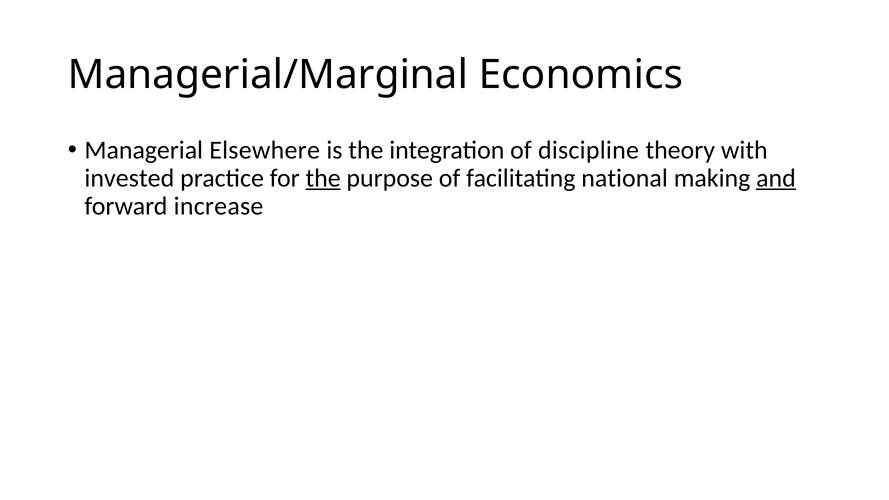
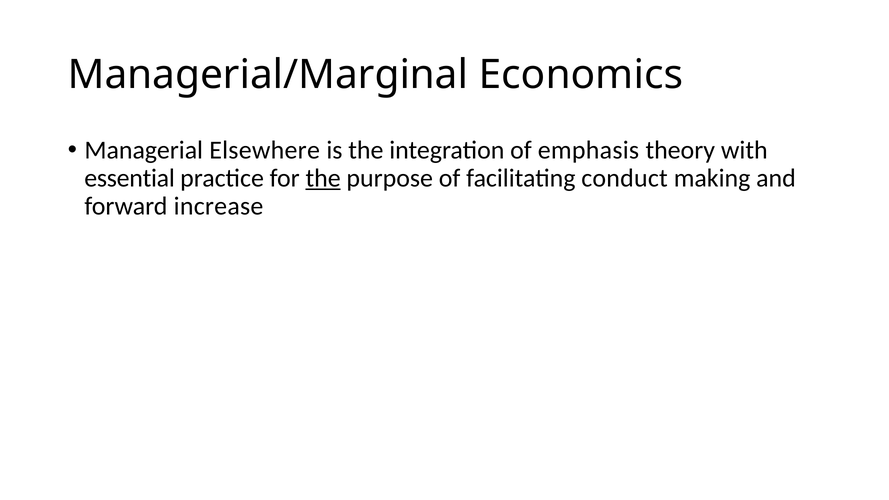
discipline: discipline -> emphasis
invested: invested -> essential
national: national -> conduct
and underline: present -> none
